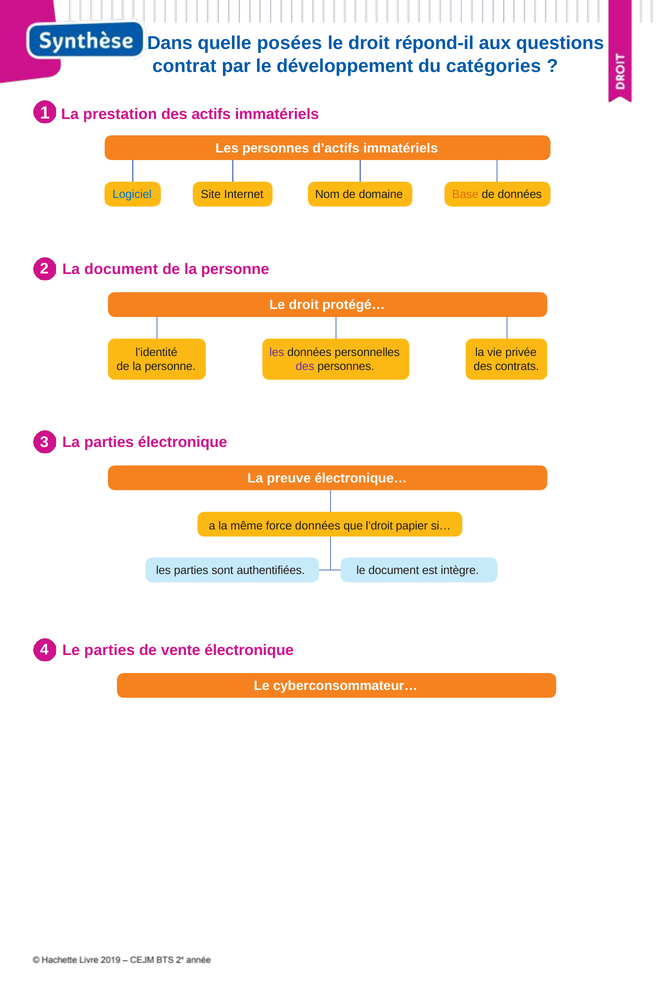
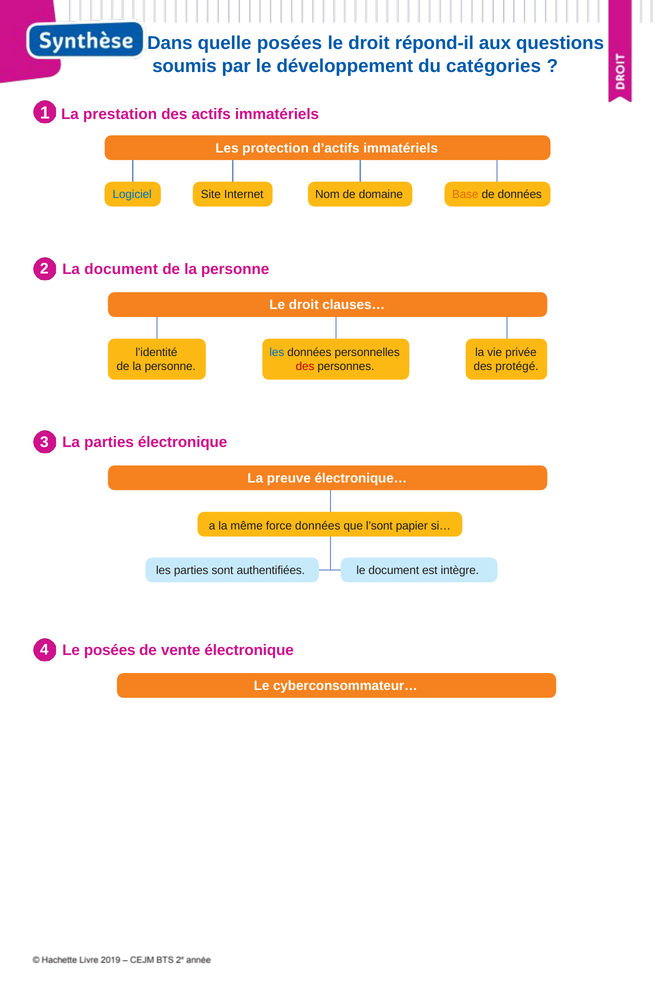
contrat: contrat -> soumis
Les personnes: personnes -> protection
protégé…: protégé… -> clauses…
les at (277, 353) colour: purple -> blue
des at (305, 367) colour: purple -> red
contrats: contrats -> protégé
l’droit: l’droit -> l’sont
Le parties: parties -> posées
